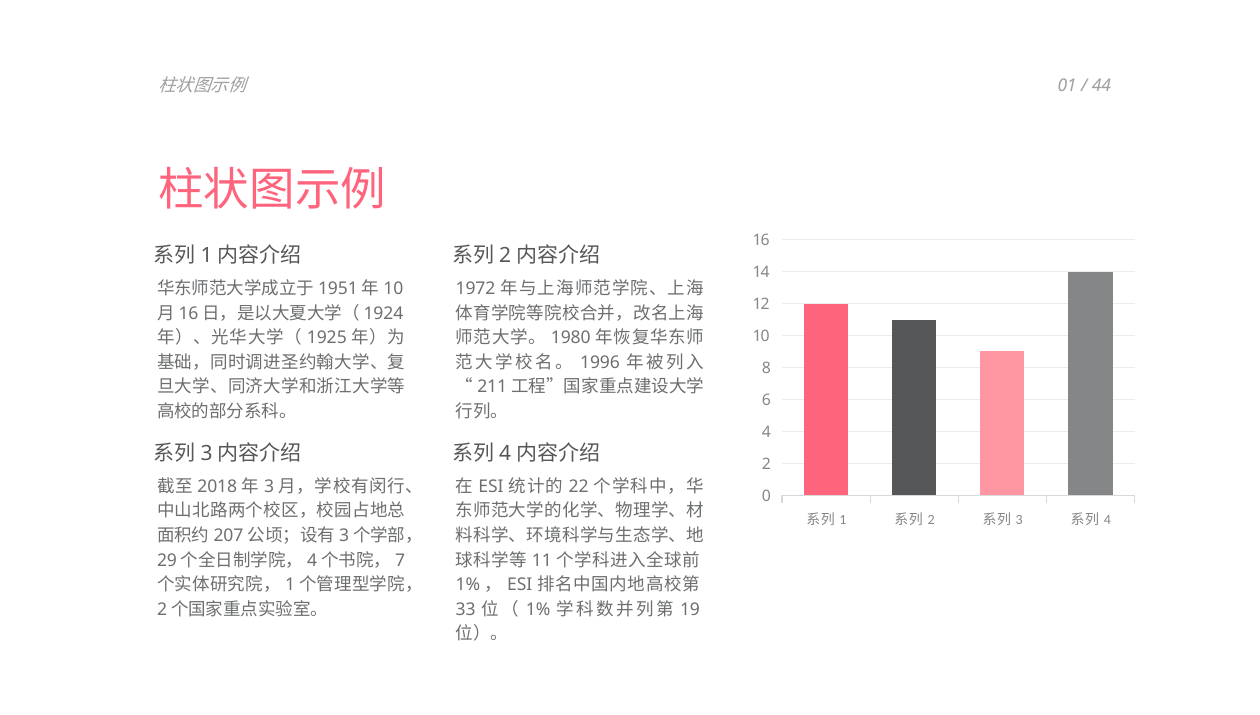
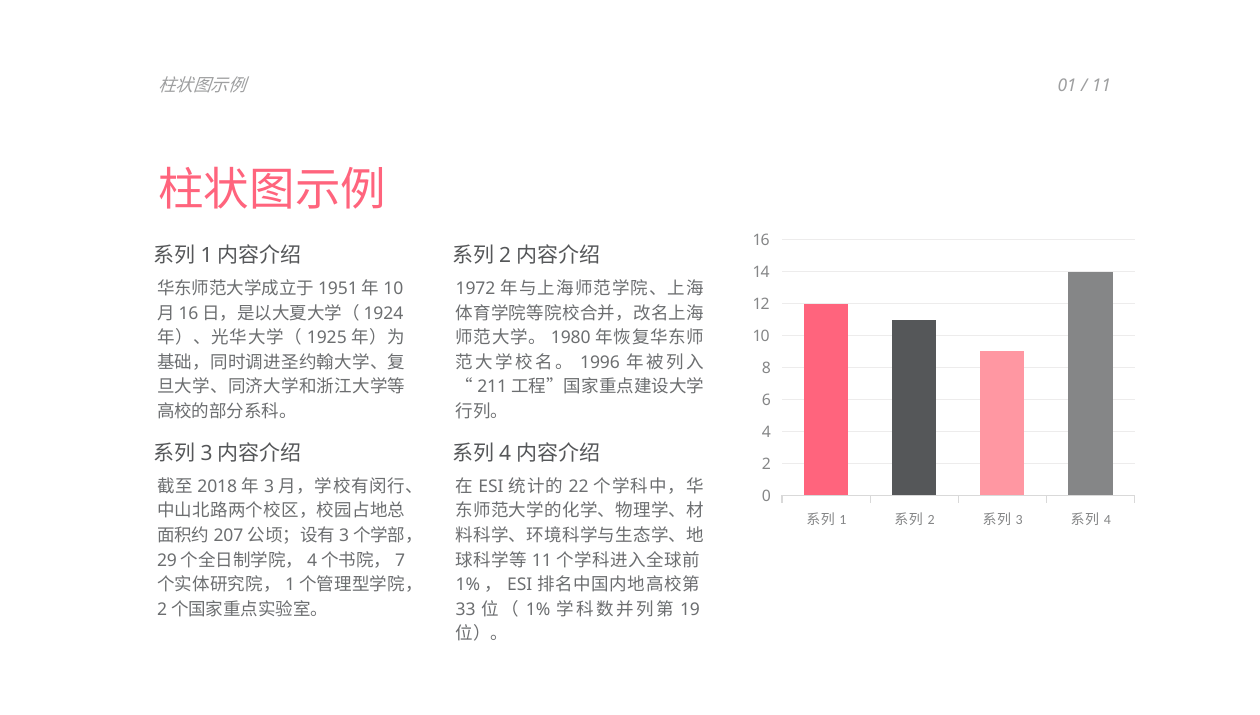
44 at (1102, 85): 44 -> 11
